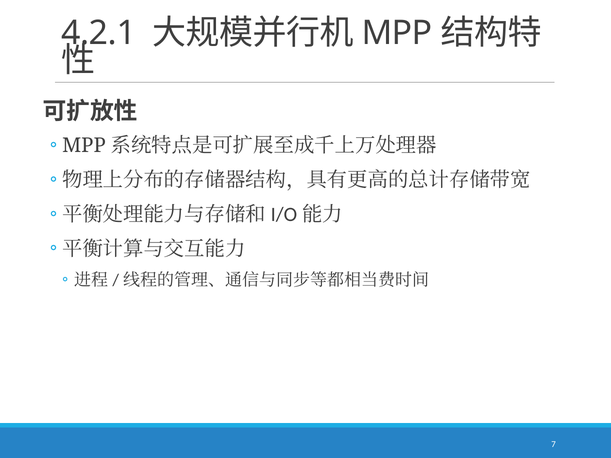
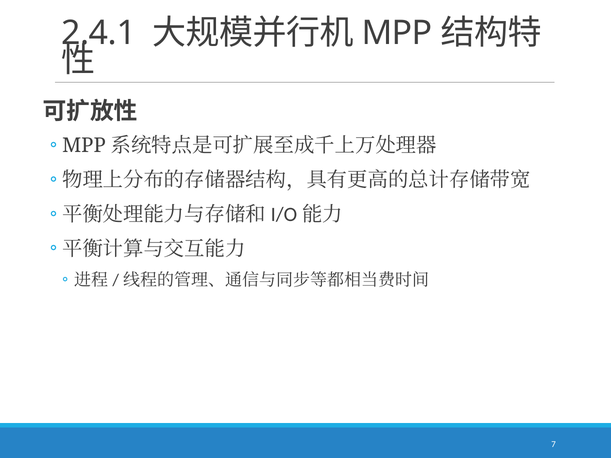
4.2.1: 4.2.1 -> 2.4.1
